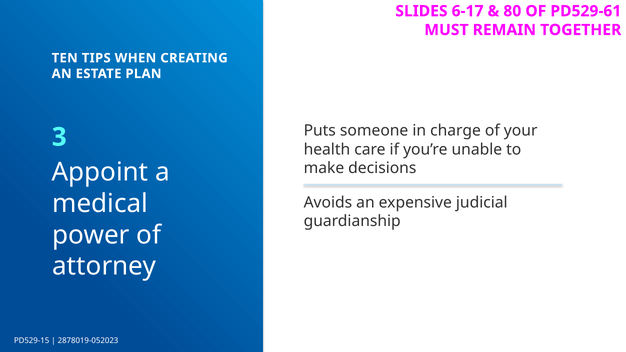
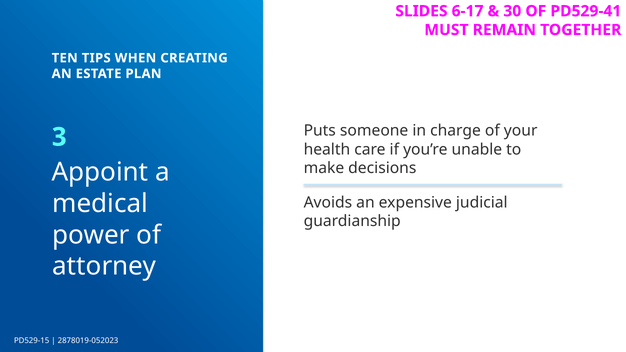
80: 80 -> 30
PD529-61: PD529-61 -> PD529-41
